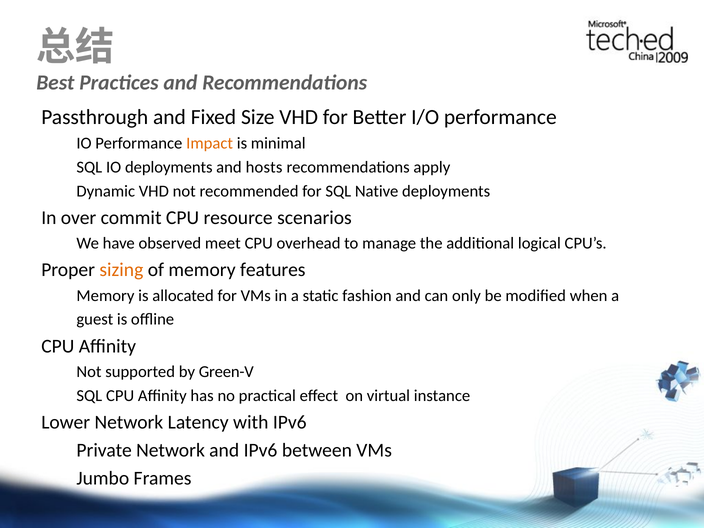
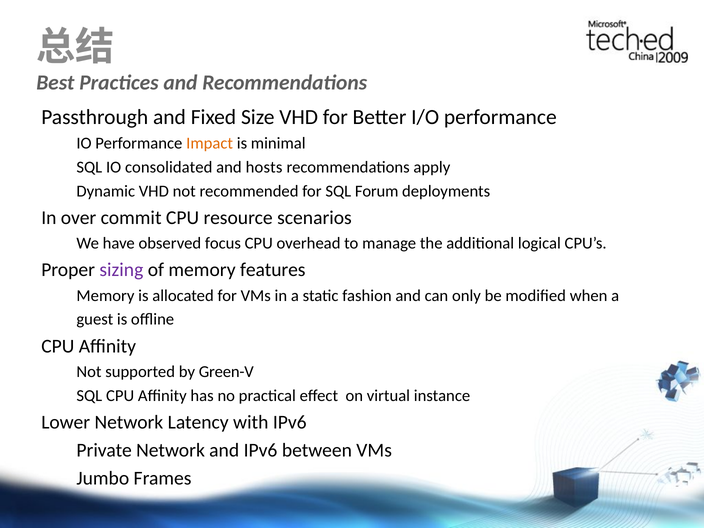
IO deployments: deployments -> consolidated
Native: Native -> Forum
meet: meet -> focus
sizing colour: orange -> purple
